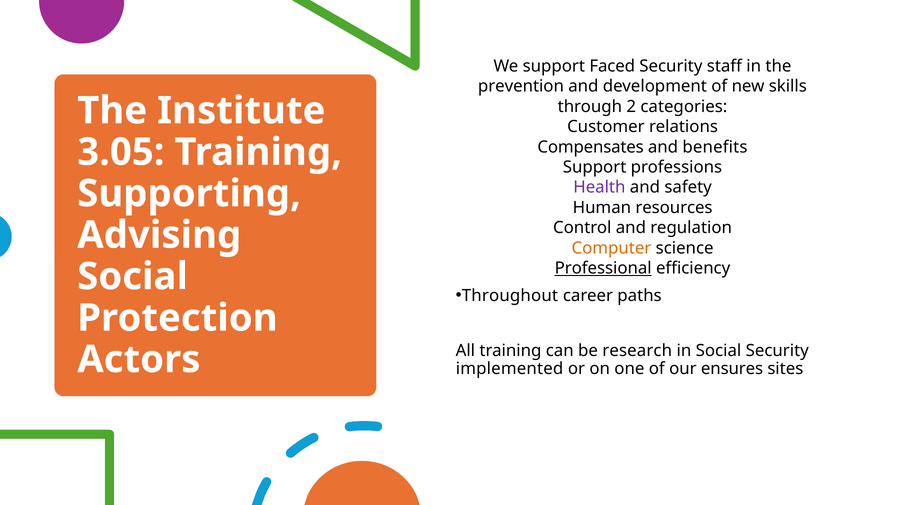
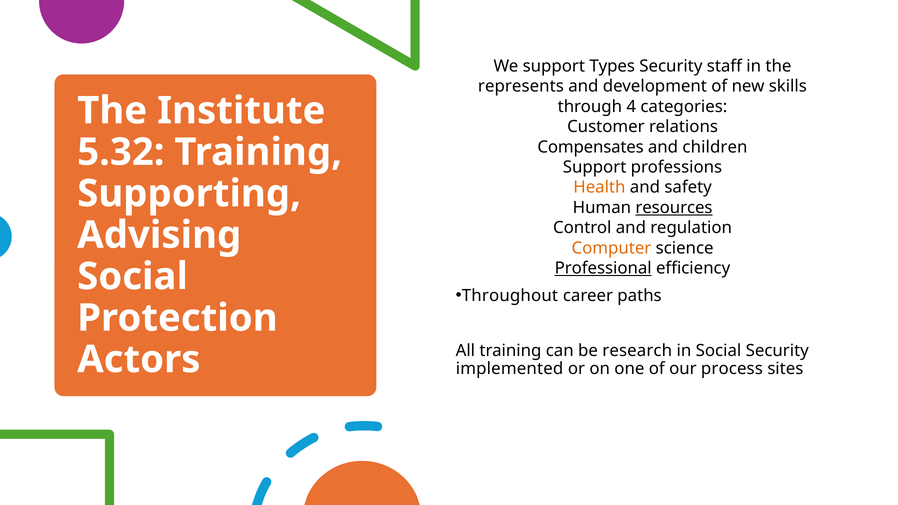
Faced: Faced -> Types
prevention: prevention -> represents
2: 2 -> 4
benefits: benefits -> children
3.05: 3.05 -> 5.32
Health colour: purple -> orange
resources underline: none -> present
ensures: ensures -> process
